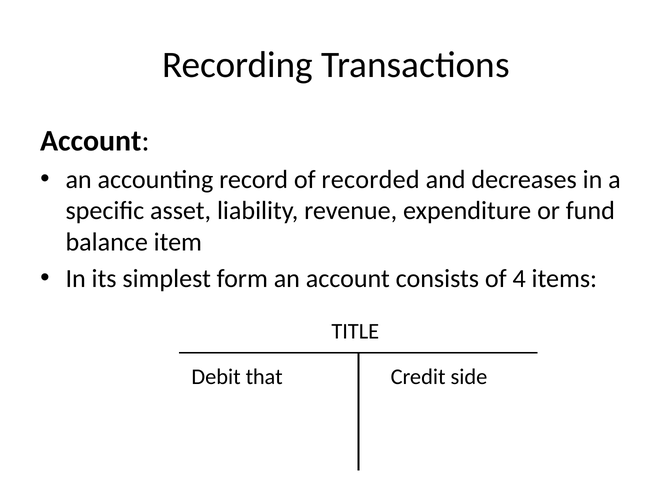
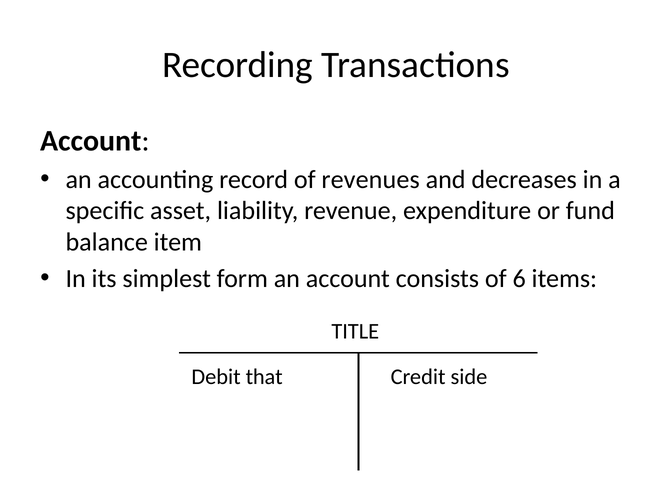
recorded: recorded -> revenues
4: 4 -> 6
